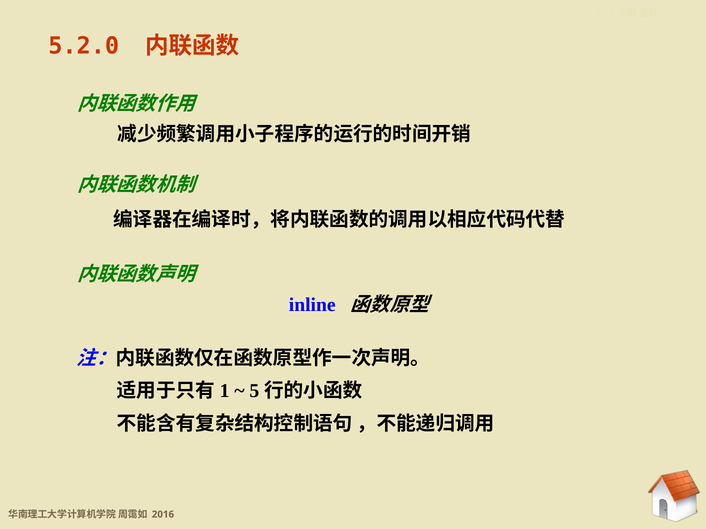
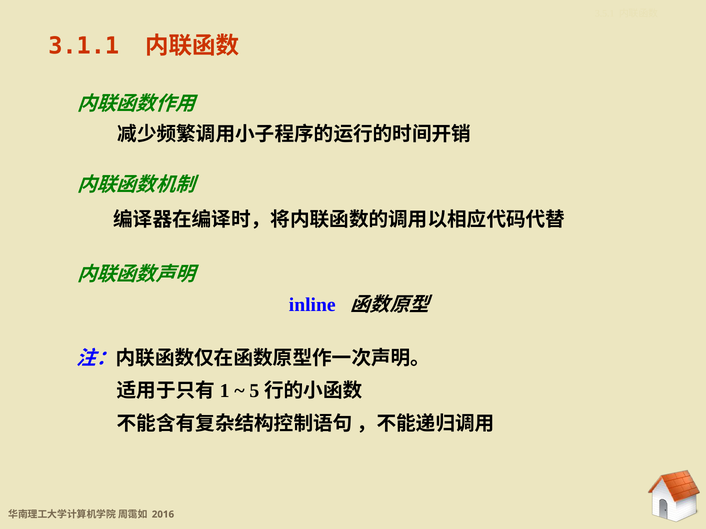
5.2.0: 5.2.0 -> 3.1.1
